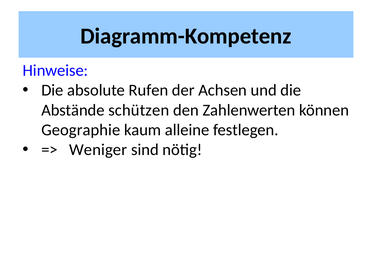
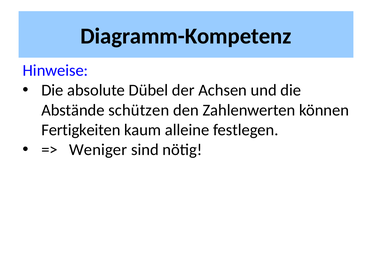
Rufen: Rufen -> Dübel
Geographie: Geographie -> Fertigkeiten
